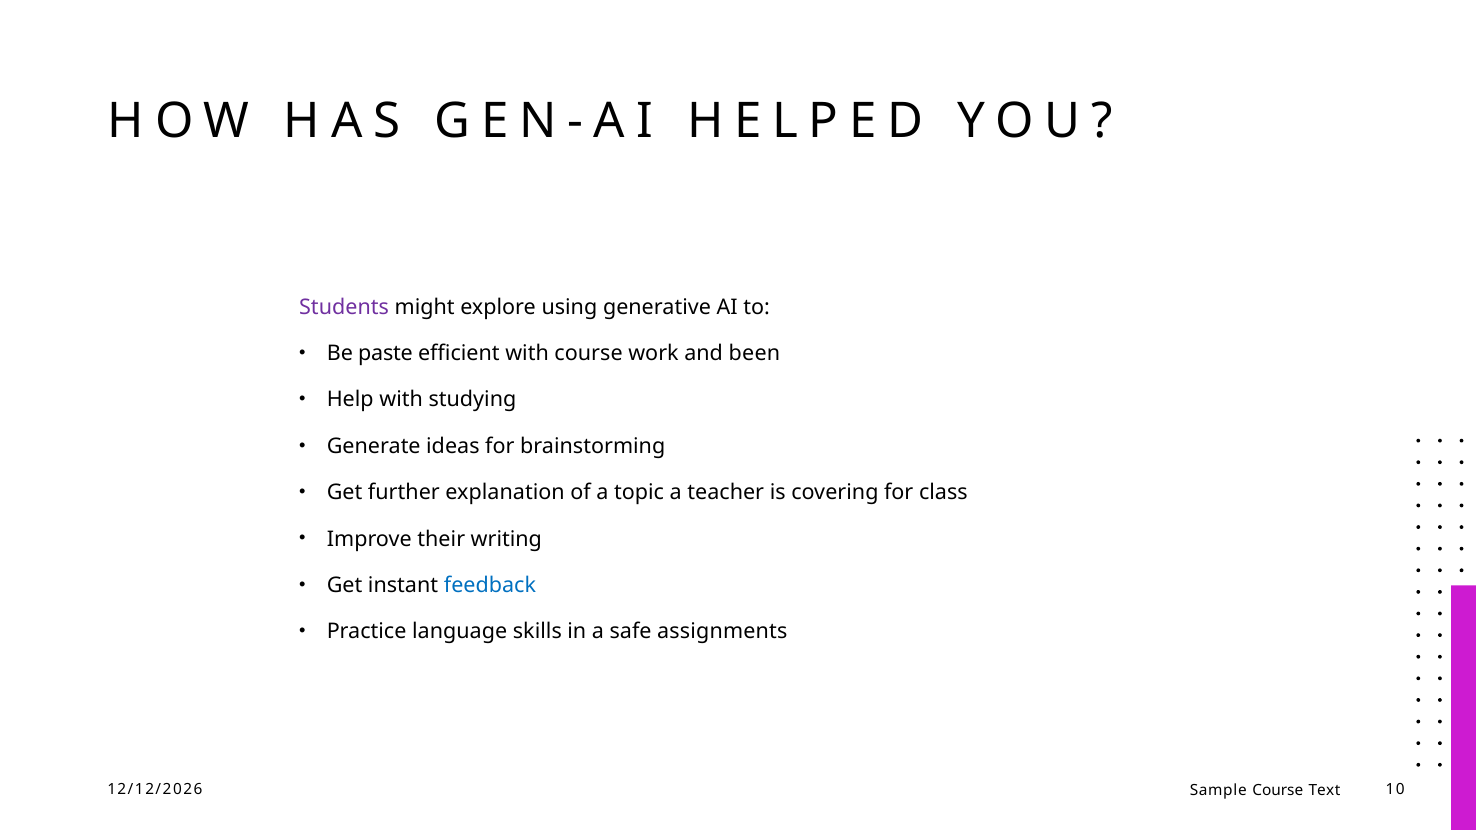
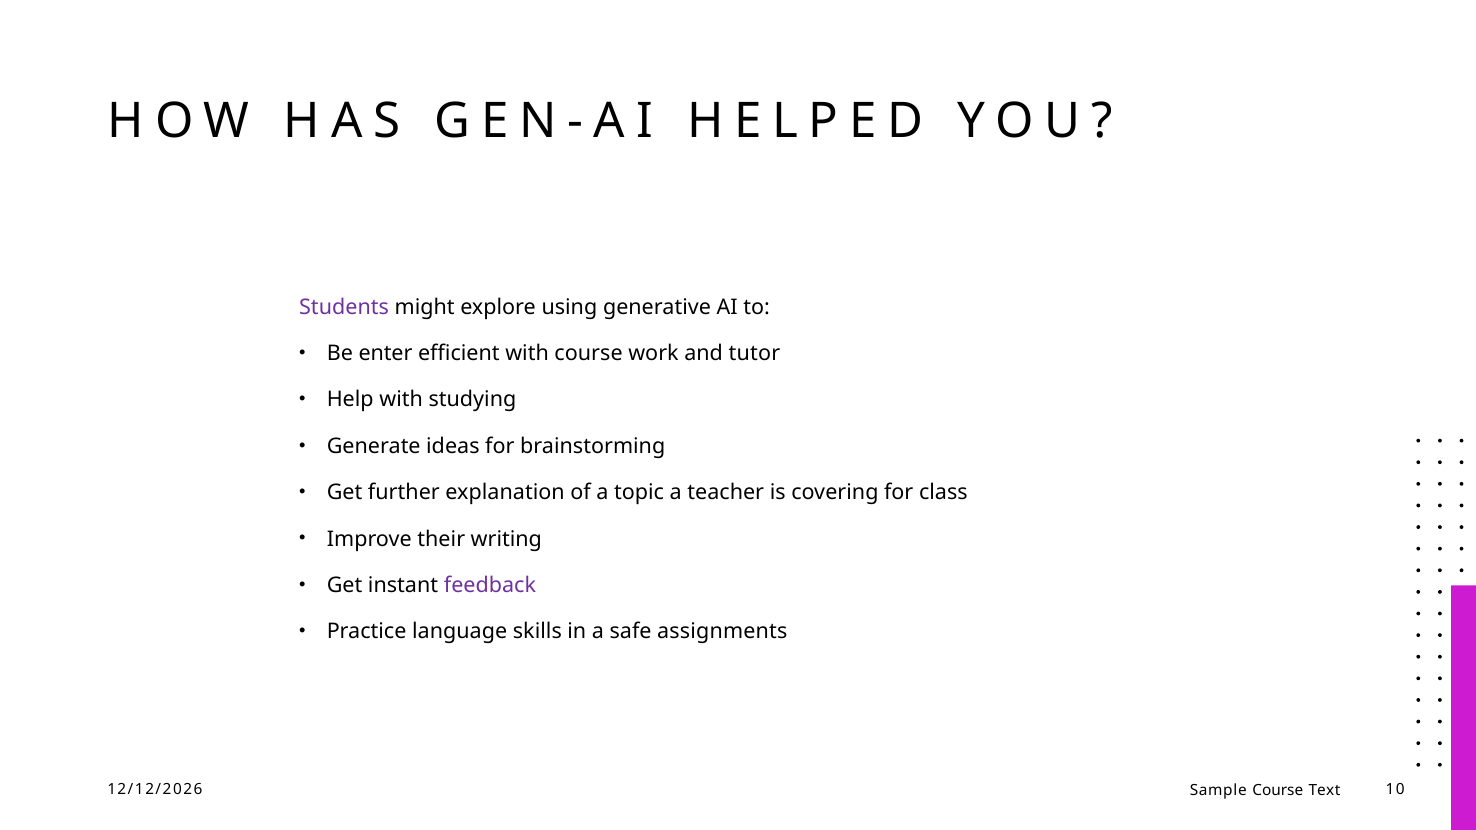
paste: paste -> enter
been: been -> tutor
feedback colour: blue -> purple
